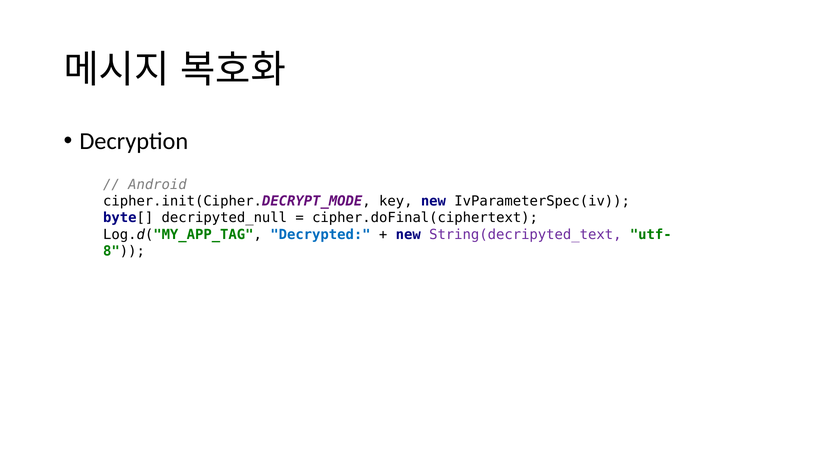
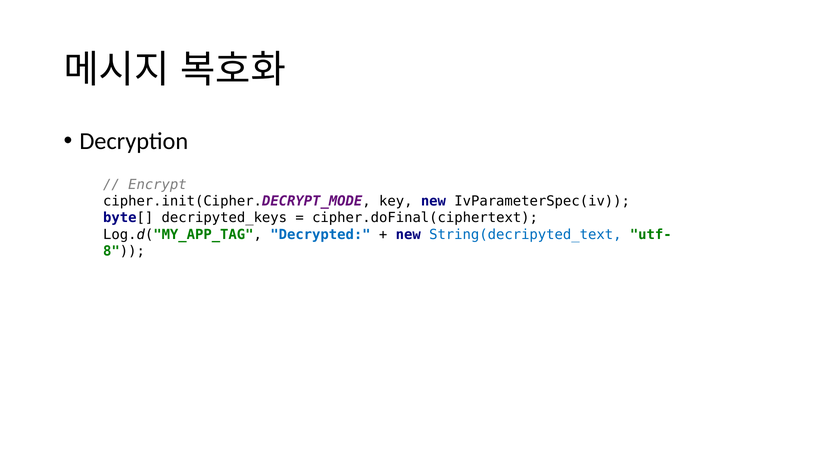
Android: Android -> Encrypt
decripyted_null: decripyted_null -> decripyted_keys
String(decripyted_text colour: purple -> blue
